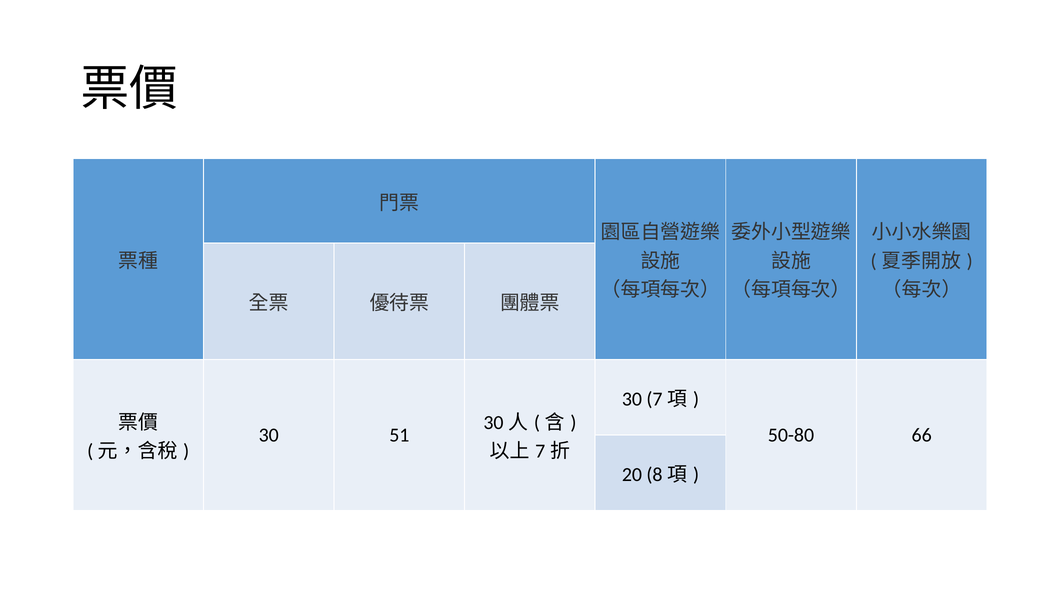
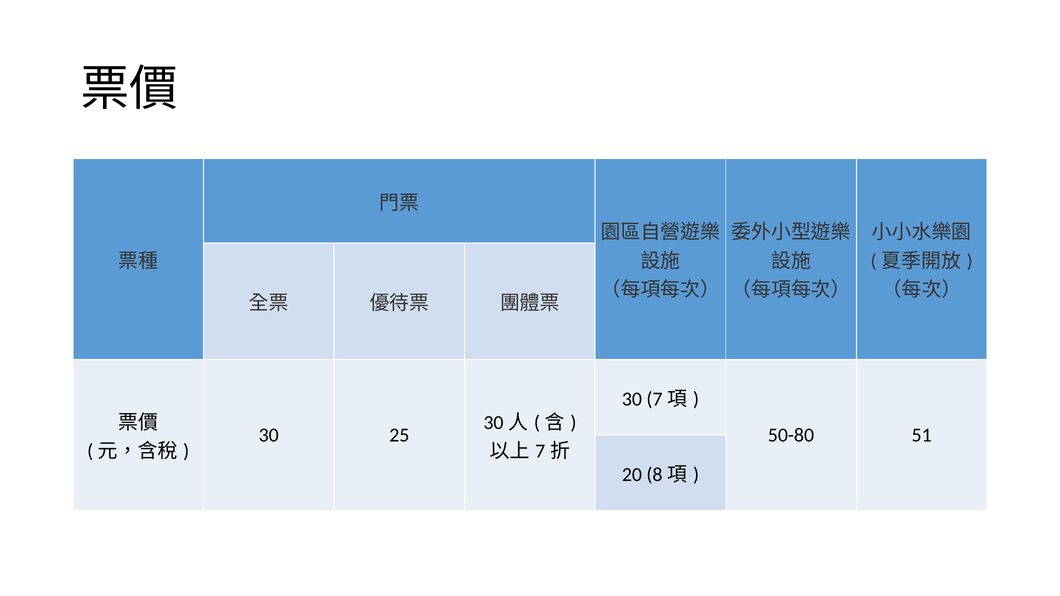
51: 51 -> 25
66: 66 -> 51
